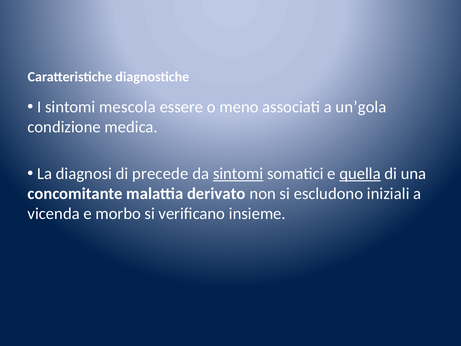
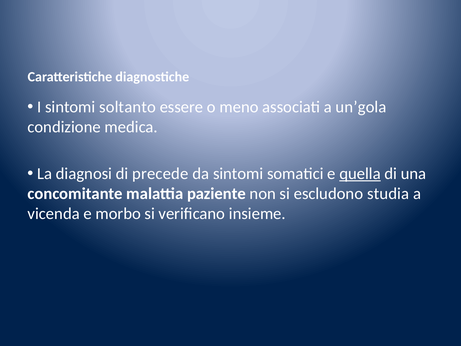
mescola: mescola -> soltanto
sintomi at (238, 174) underline: present -> none
derivato: derivato -> paziente
iniziali: iniziali -> studia
